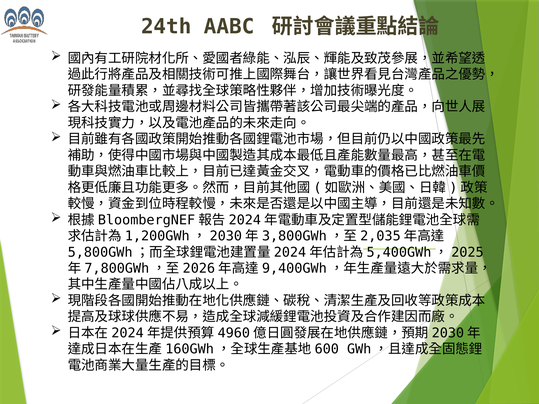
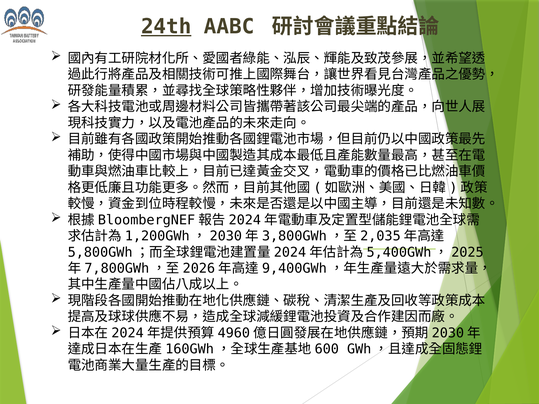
24th underline: none -> present
